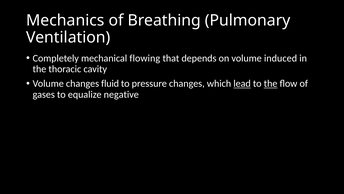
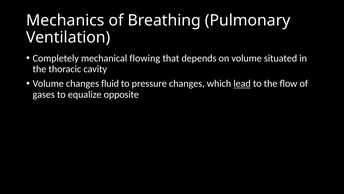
induced: induced -> situated
the at (271, 83) underline: present -> none
negative: negative -> opposite
